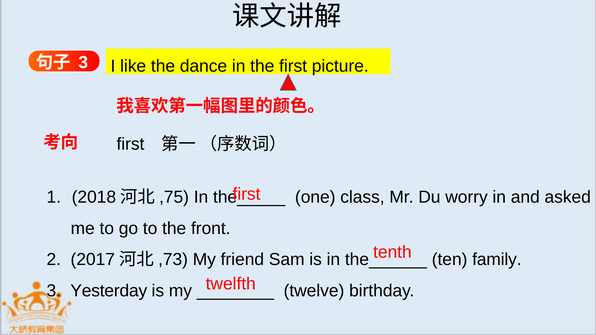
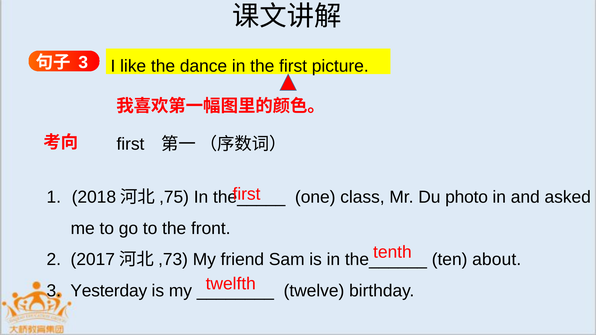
worry: worry -> photo
family: family -> about
